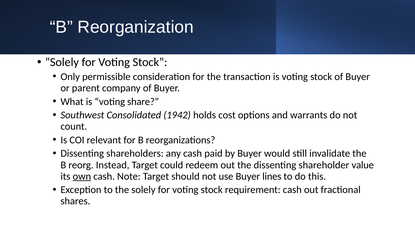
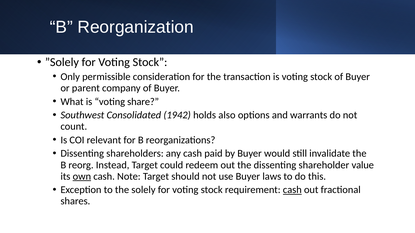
cost: cost -> also
lines: lines -> laws
cash at (292, 190) underline: none -> present
